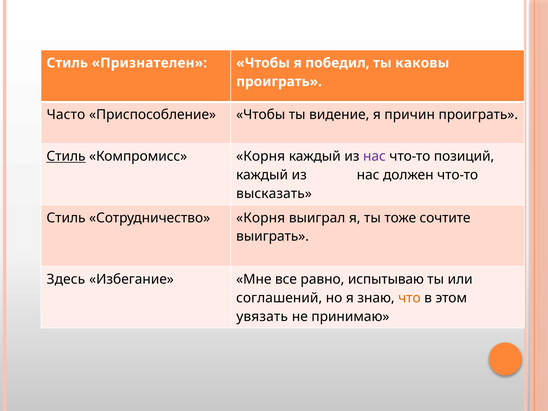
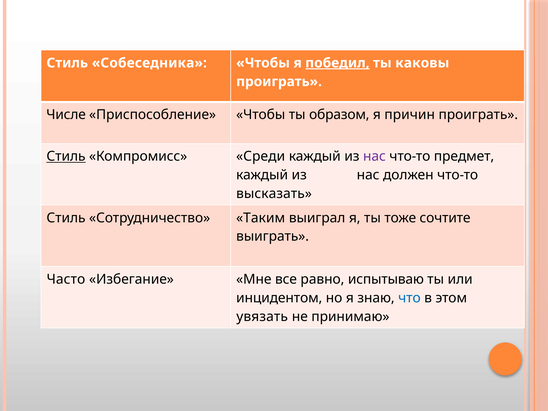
Признателен: Признателен -> Собеседника
победил underline: none -> present
Часто: Часто -> Числе
видение: видение -> образом
Компромисс Корня: Корня -> Среди
позиций: позиций -> предмет
Сотрудничество Корня: Корня -> Таким
Здесь: Здесь -> Часто
соглашений: соглашений -> инцидентом
что colour: orange -> blue
